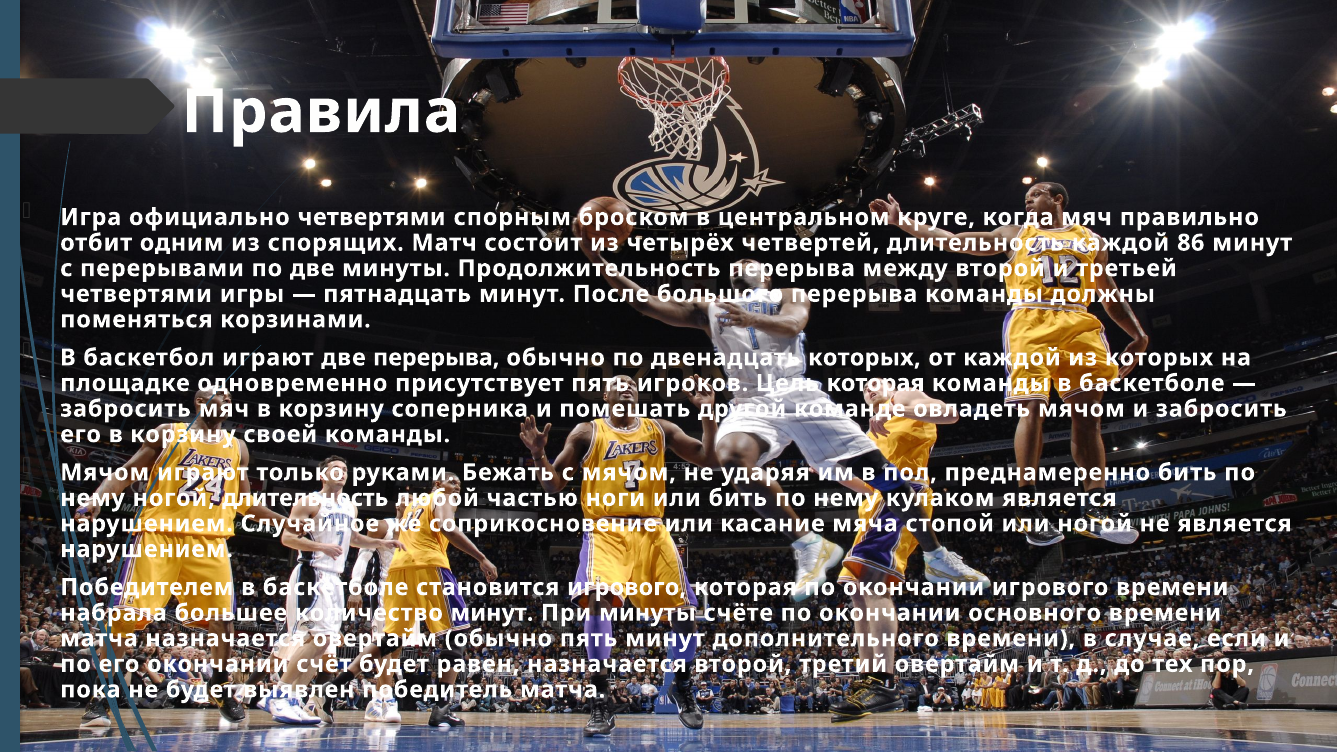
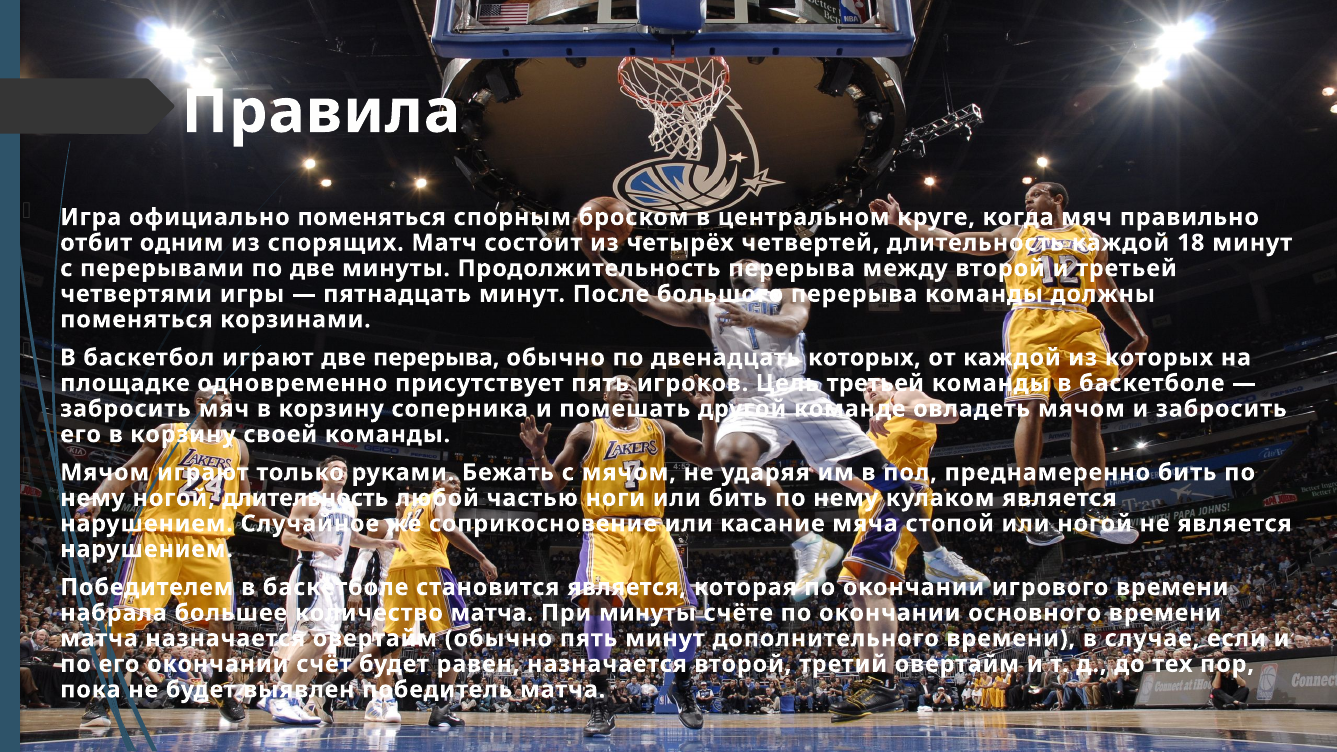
официально четвертями: четвертями -> поменяться
86: 86 -> 18
Цель которая: которая -> третьей
становится игрового: игрового -> является
количество минут: минут -> матча
